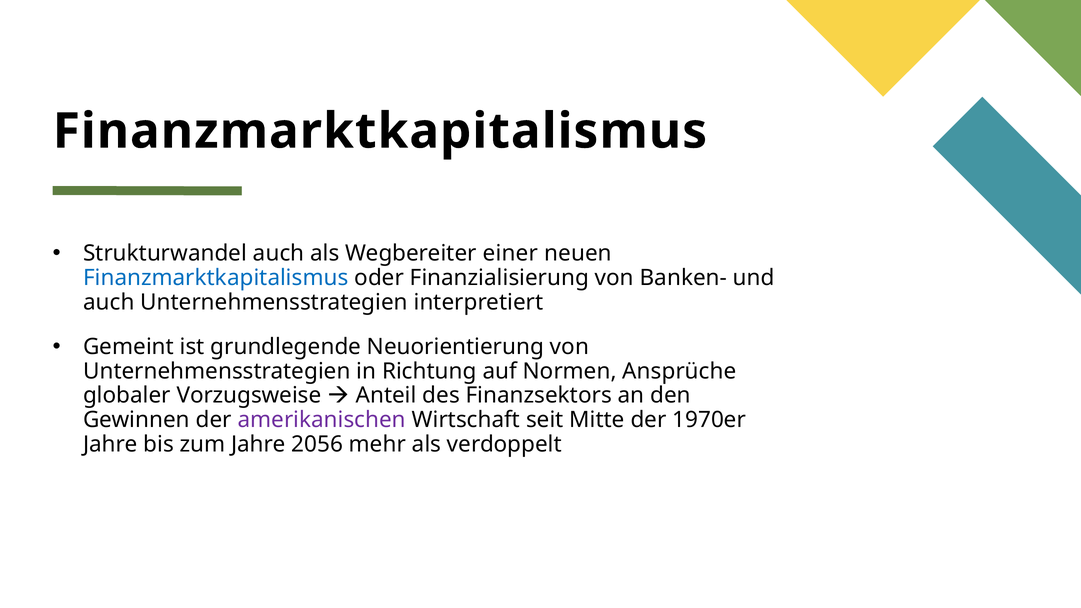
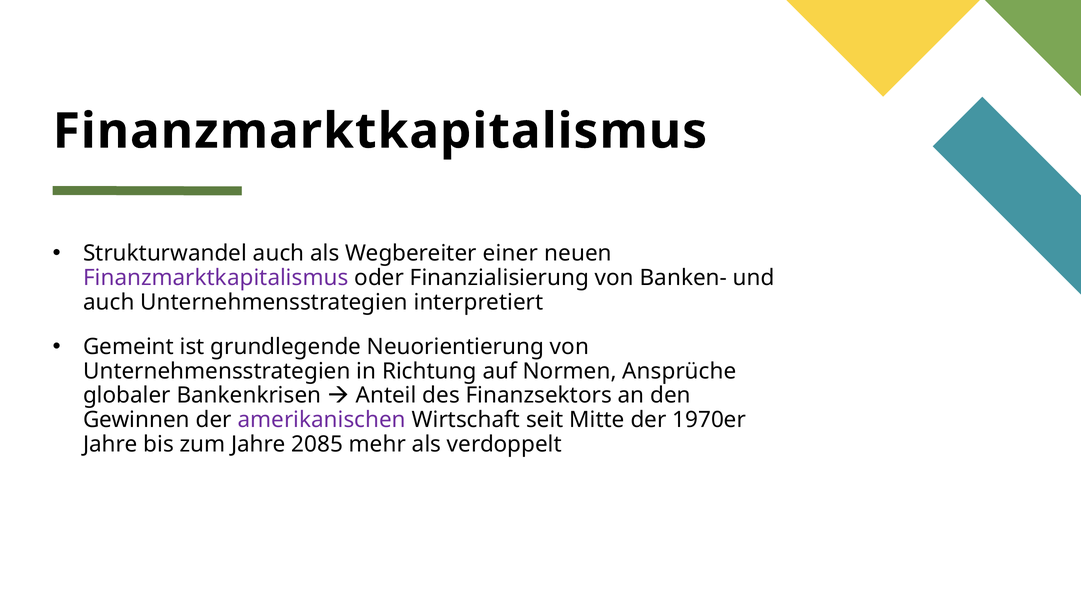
Finanzmarktkapitalismus at (216, 278) colour: blue -> purple
Vorzugsweise: Vorzugsweise -> Bankenkrisen
2056: 2056 -> 2085
